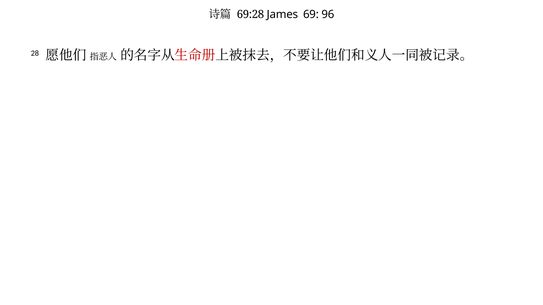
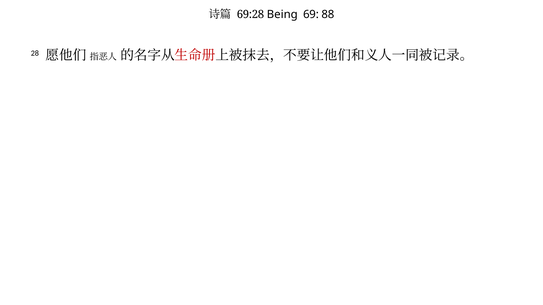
James: James -> Being
96: 96 -> 88
